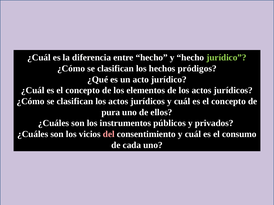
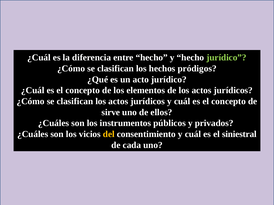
pura: pura -> sirve
del colour: pink -> yellow
consumo: consumo -> siniestral
